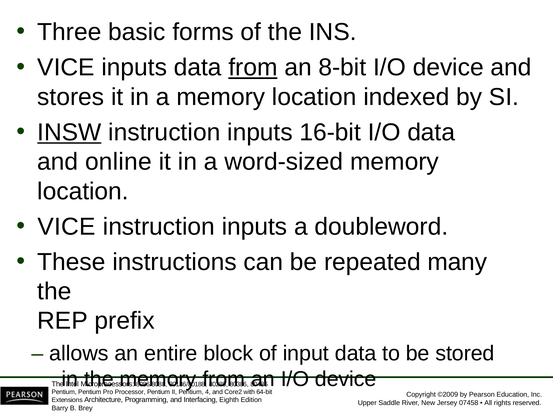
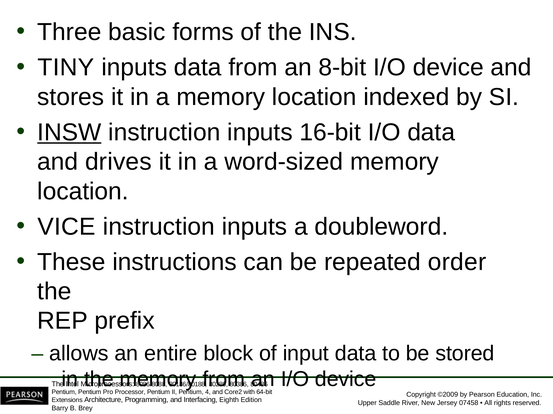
VICE at (66, 68): VICE -> TINY
from at (253, 68) underline: present -> none
online: online -> drives
many: many -> order
